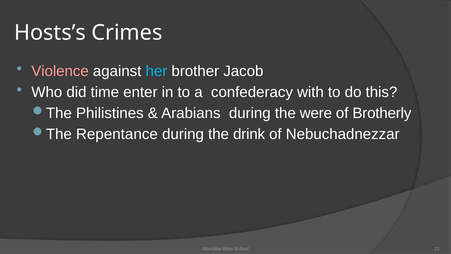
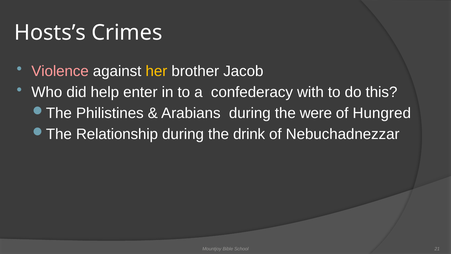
her colour: light blue -> yellow
time: time -> help
Brotherly: Brotherly -> Hungred
Repentance: Repentance -> Relationship
